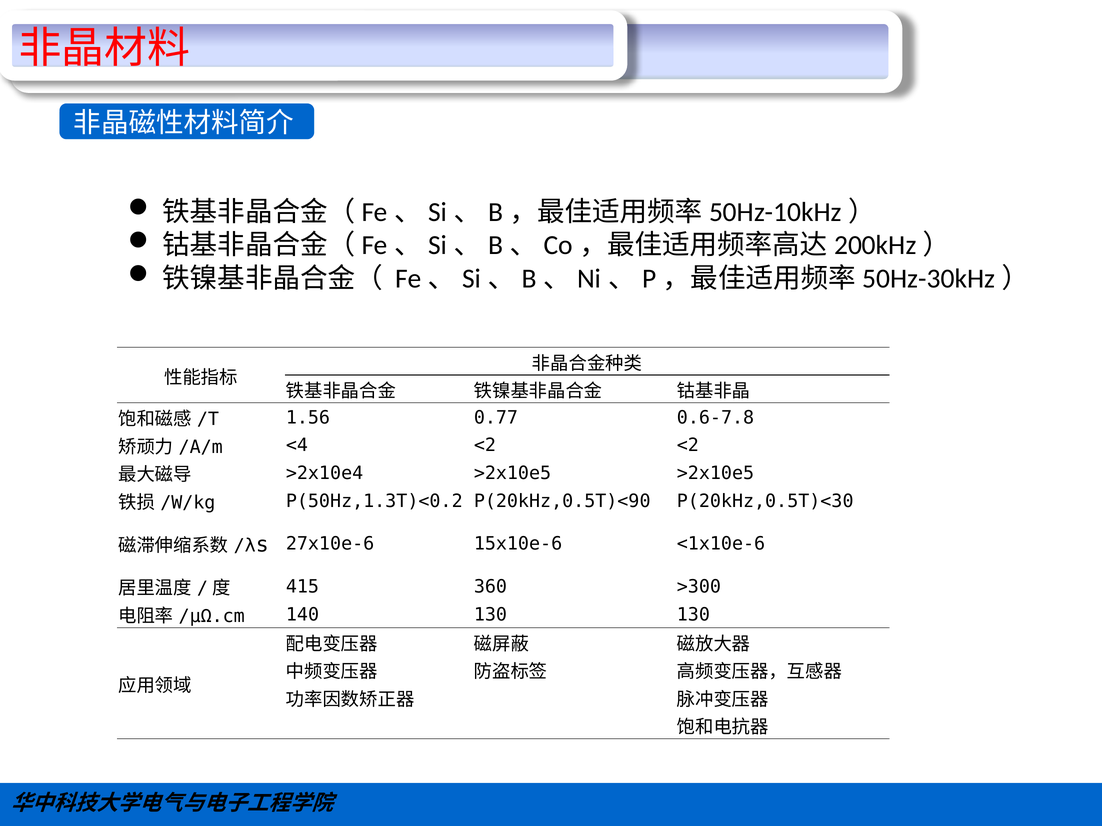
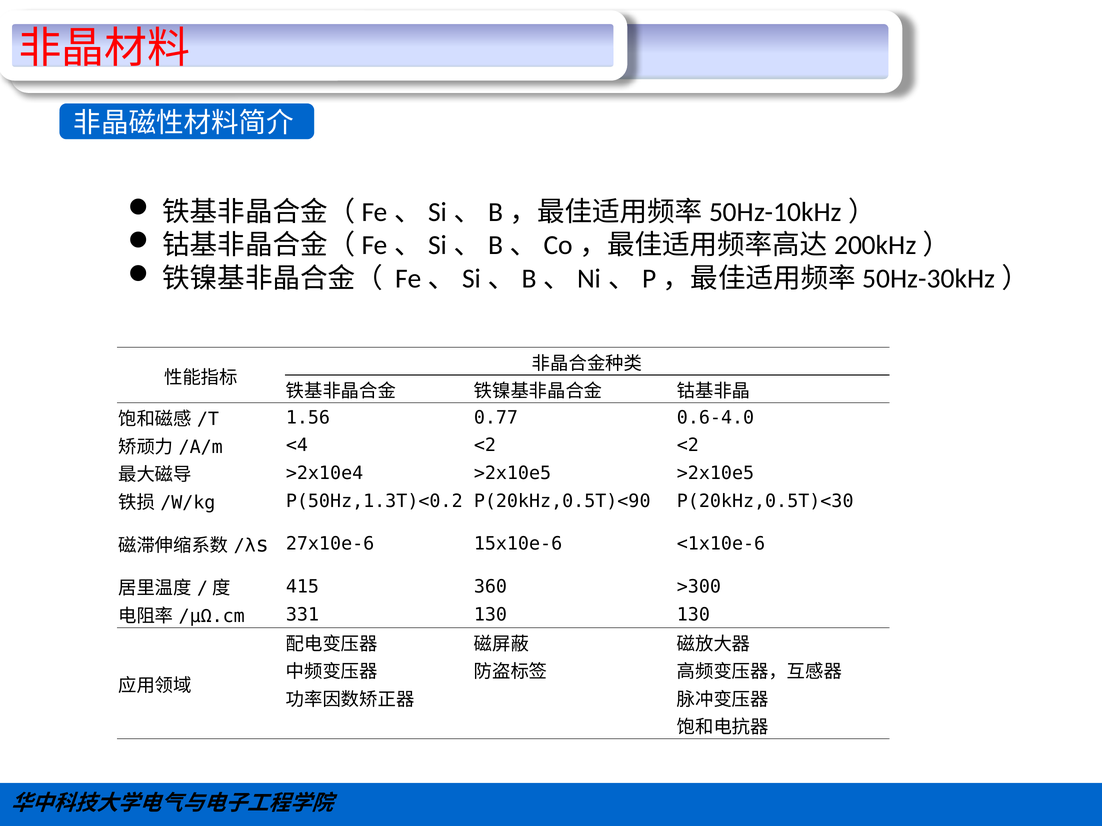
0.6-7.8: 0.6-7.8 -> 0.6-4.0
140: 140 -> 331
